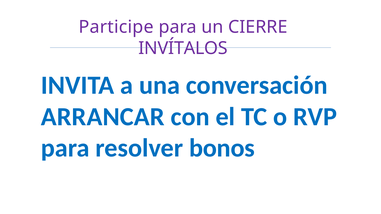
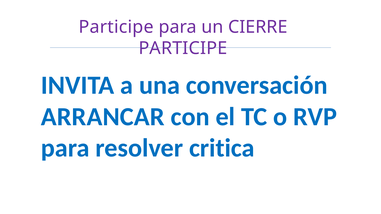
INVÍTALOS at (183, 48): INVÍTALOS -> PARTICIPE
bonos: bonos -> critica
